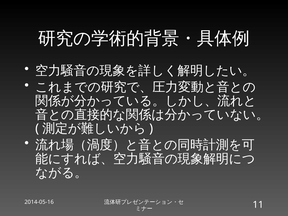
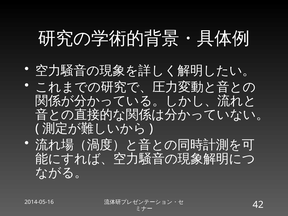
11: 11 -> 42
